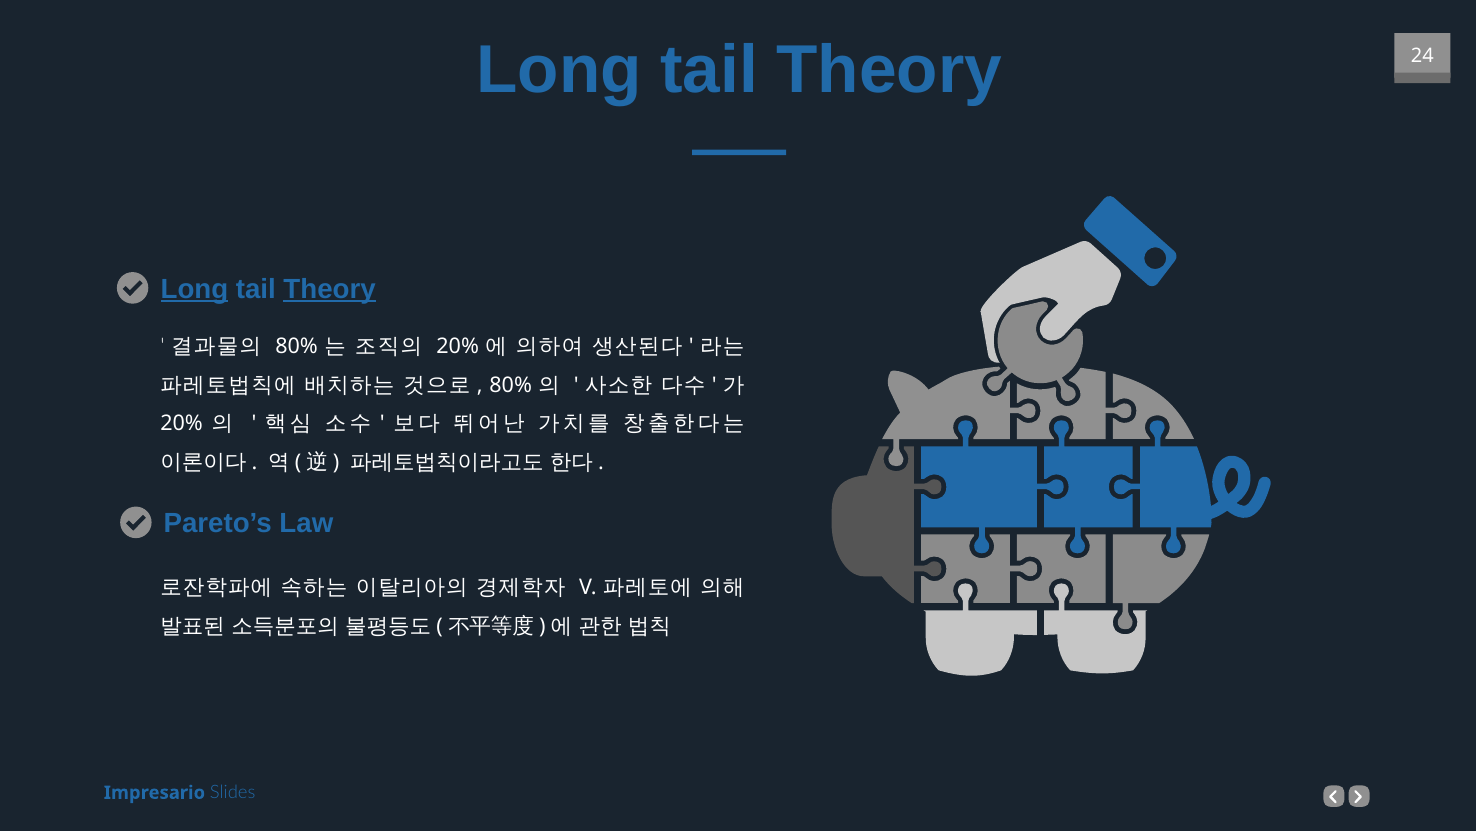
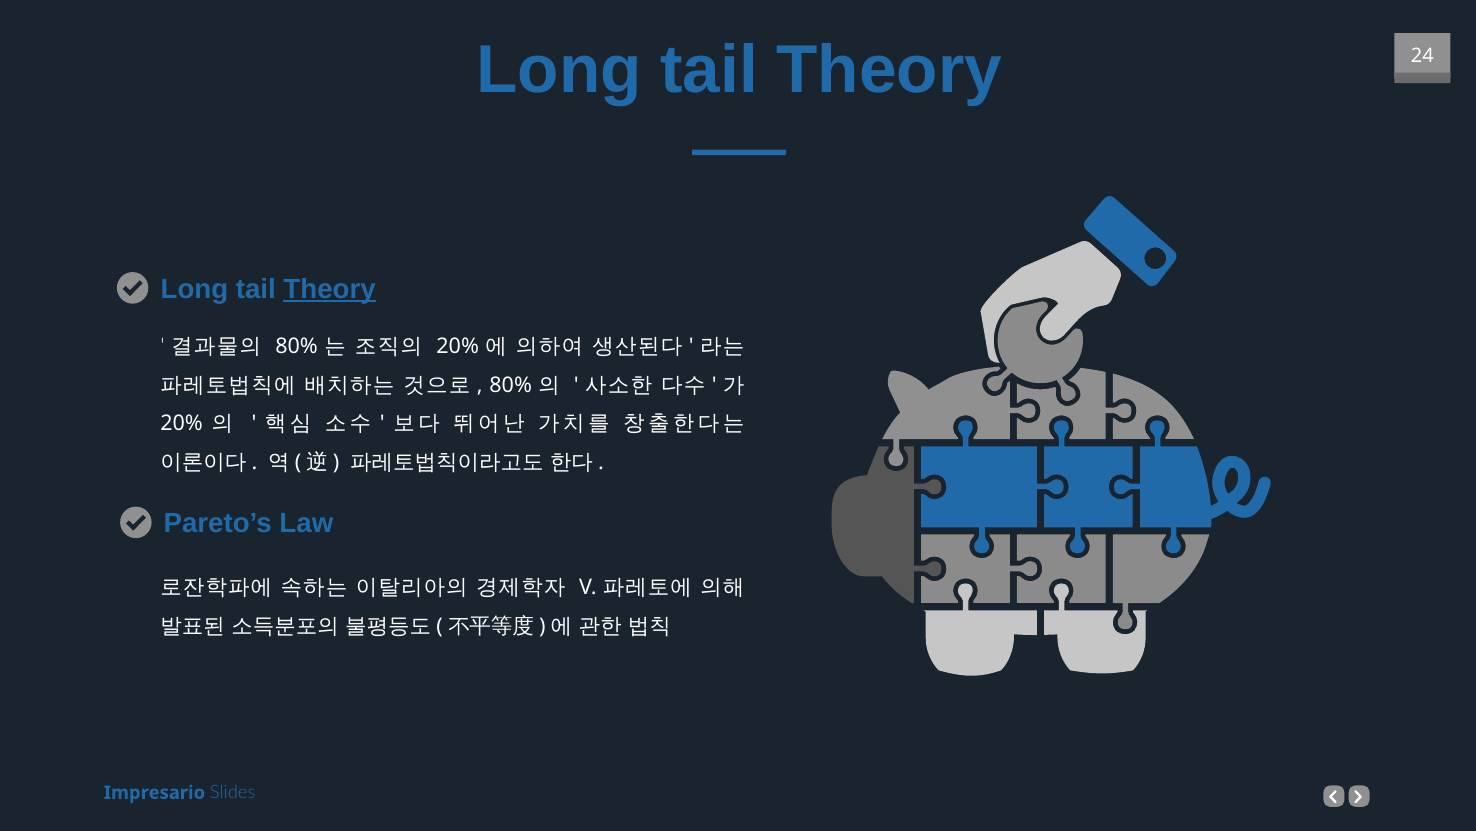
Long at (194, 289) underline: present -> none
